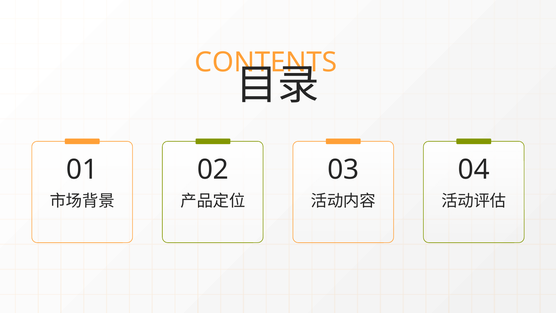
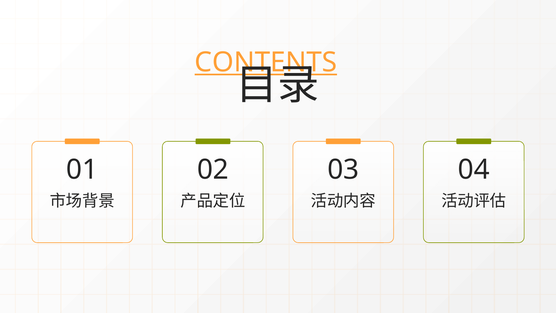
CONTENTS underline: none -> present
